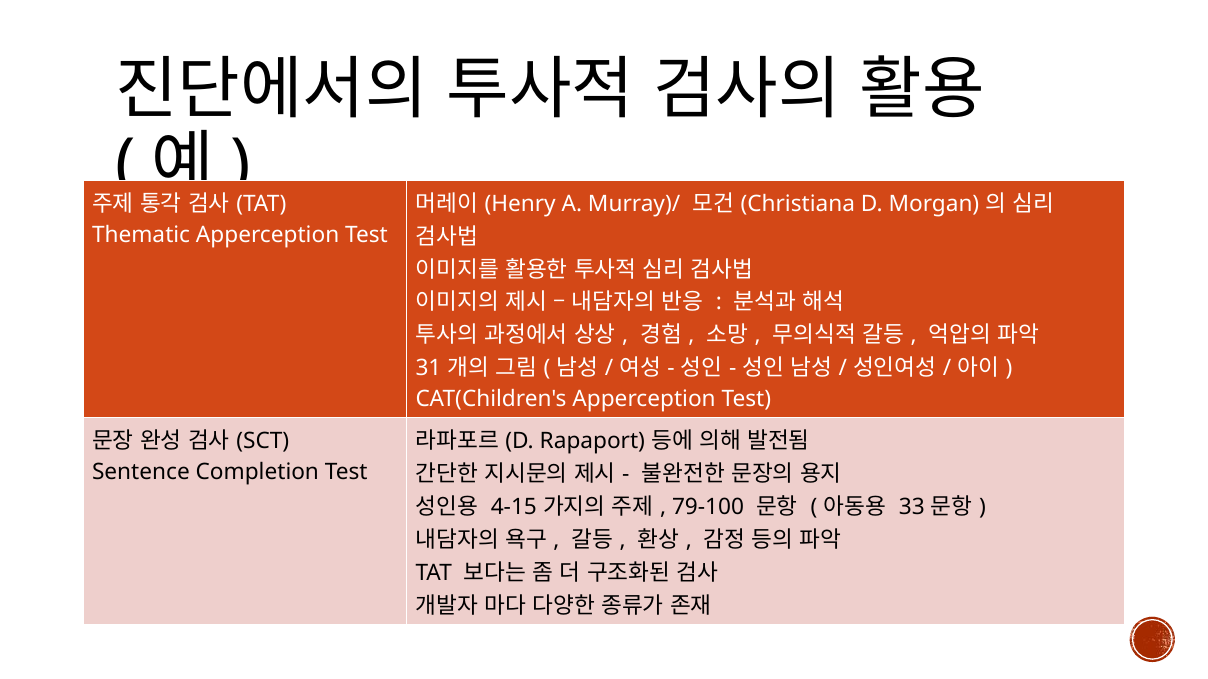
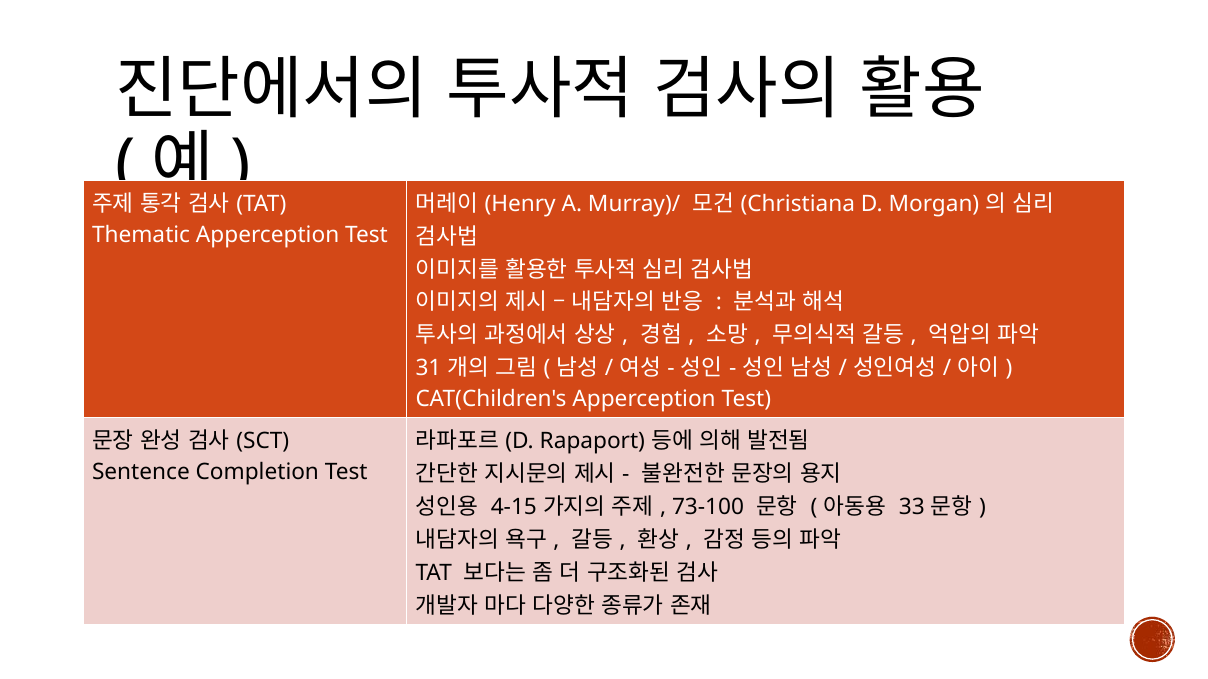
79-100: 79-100 -> 73-100
